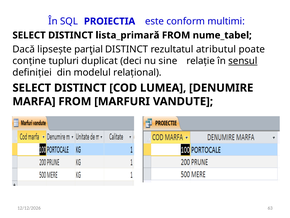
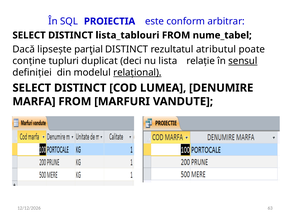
multimi: multimi -> arbitrar
lista_primară: lista_primară -> lista_tablouri
sine: sine -> lista
relațional underline: none -> present
